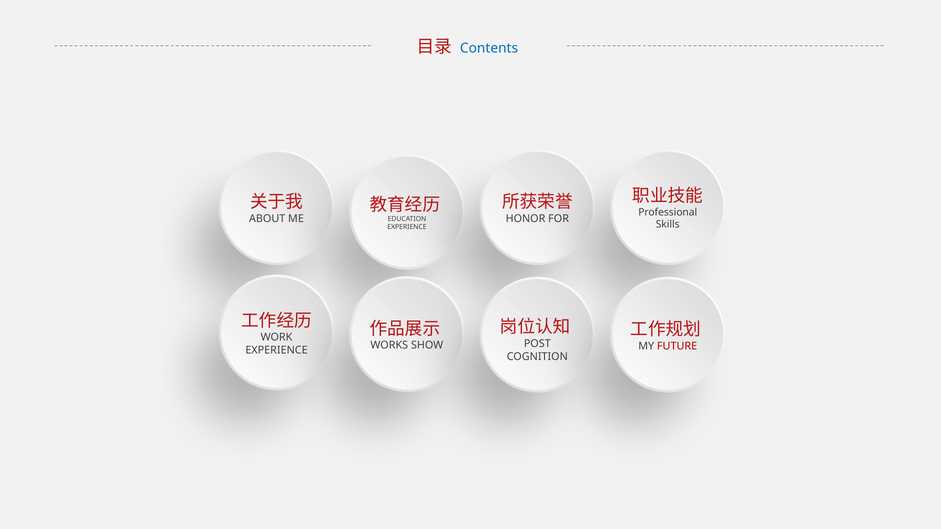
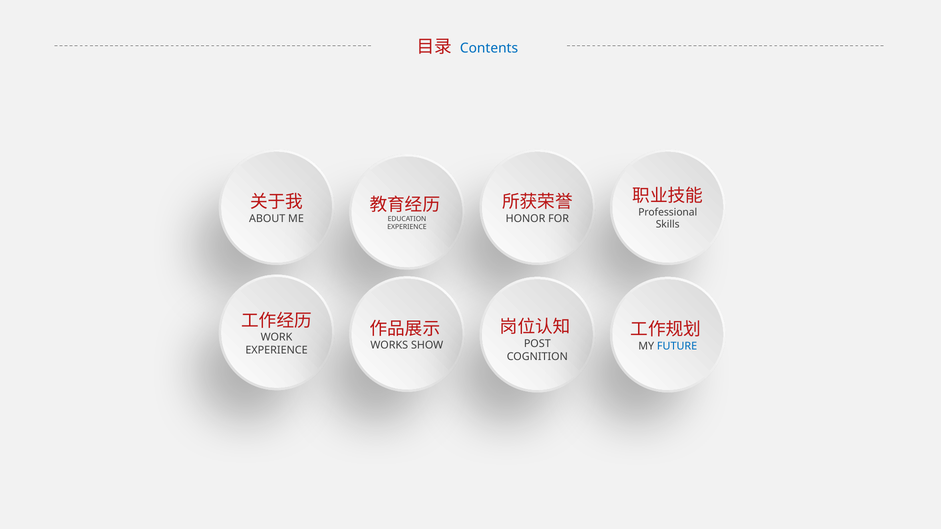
FUTURE colour: red -> blue
